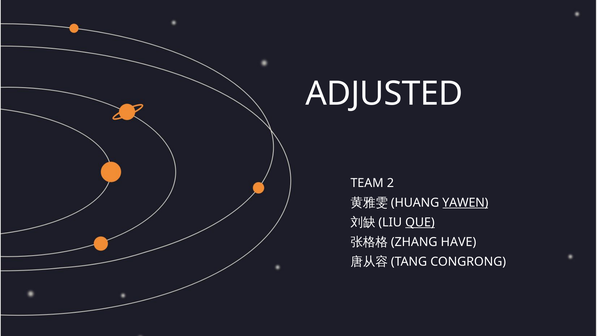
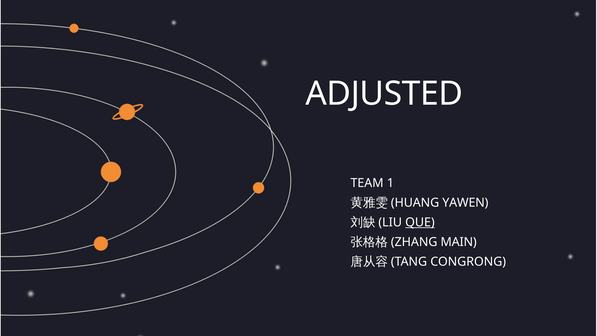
2: 2 -> 1
YAWEN underline: present -> none
HAVE: HAVE -> MAIN
